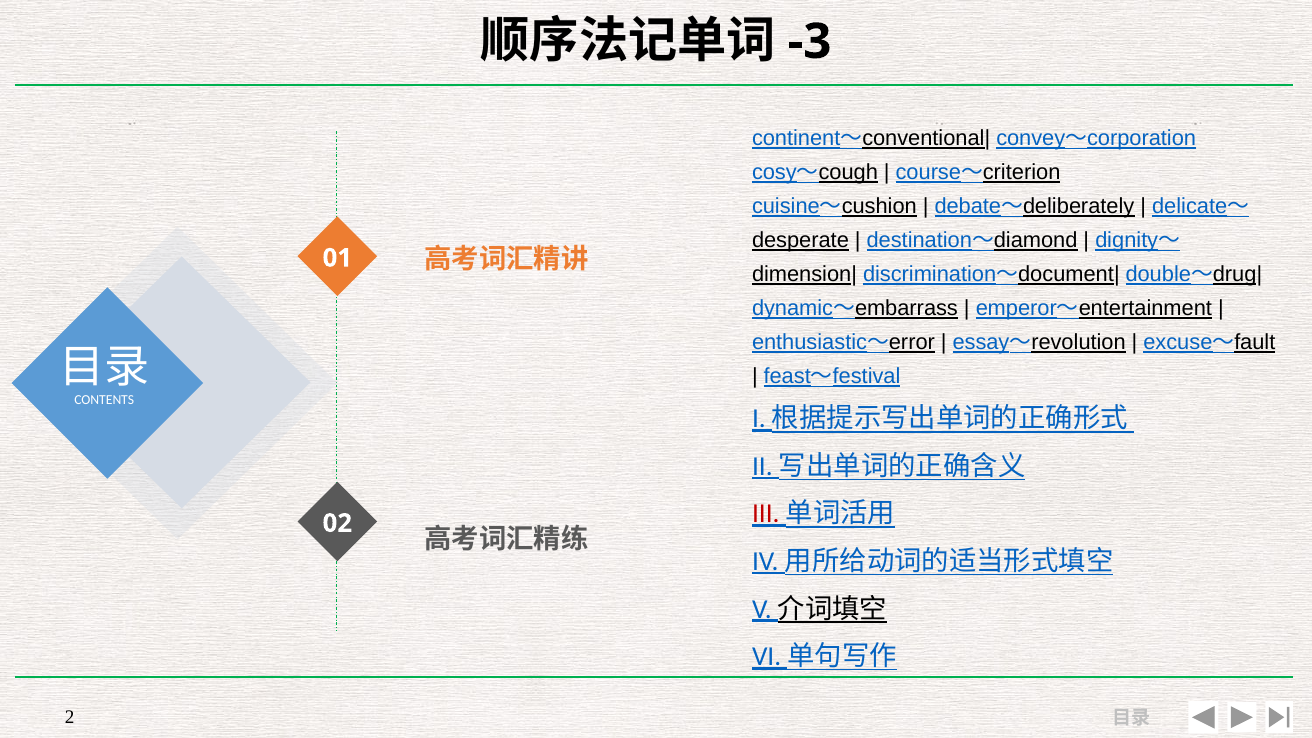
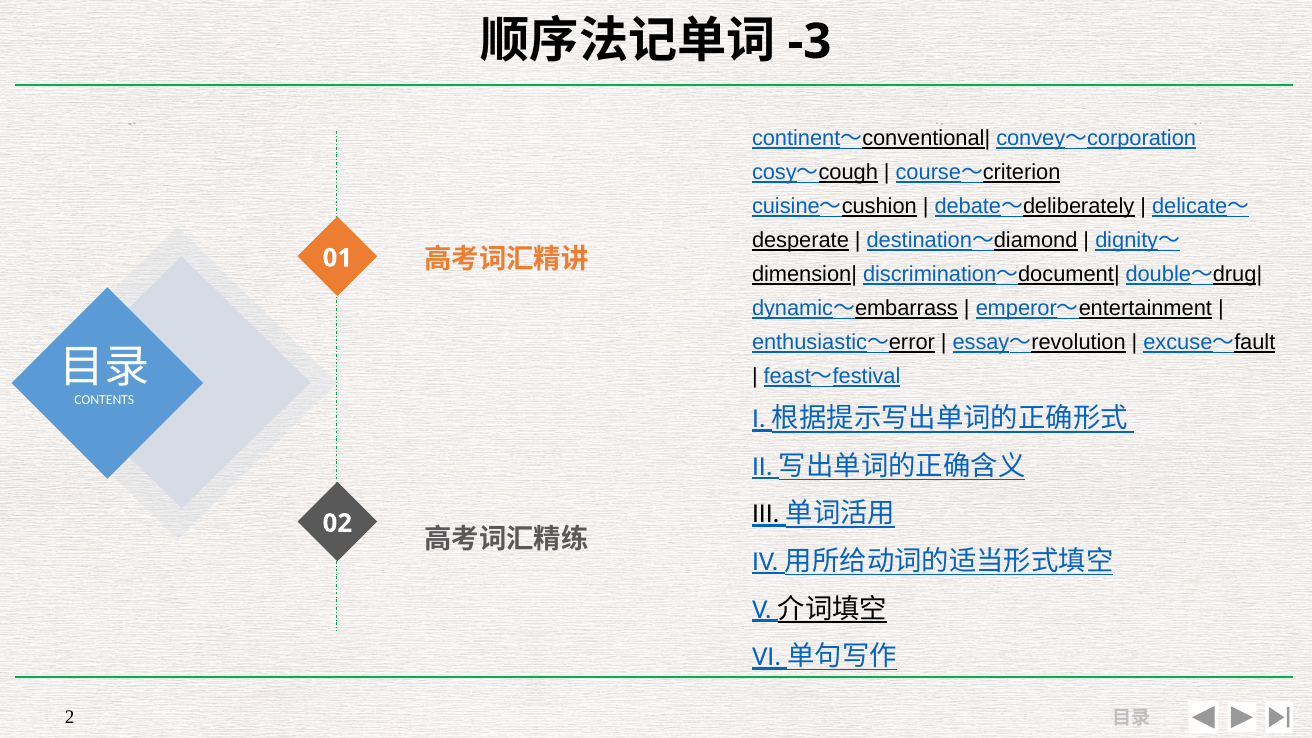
III colour: red -> black
